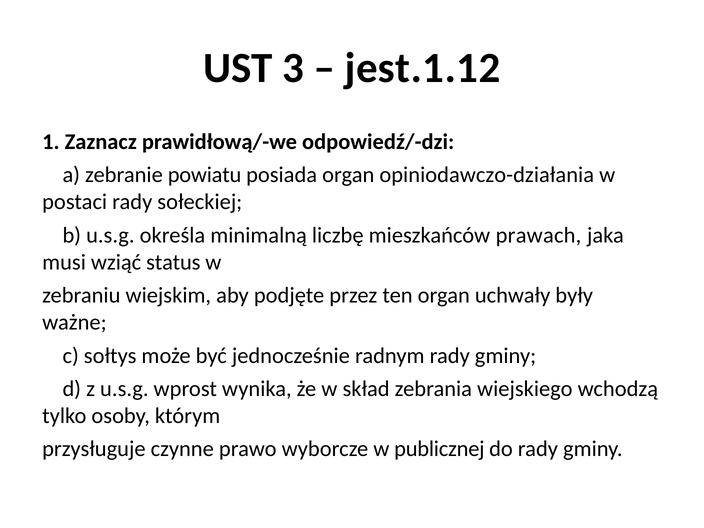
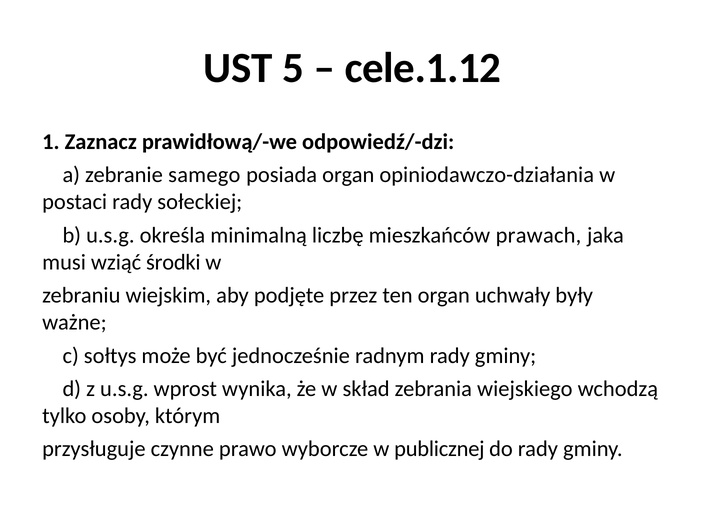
3: 3 -> 5
jest.1.12: jest.1.12 -> cele.1.12
powiatu: powiatu -> samego
status: status -> środki
